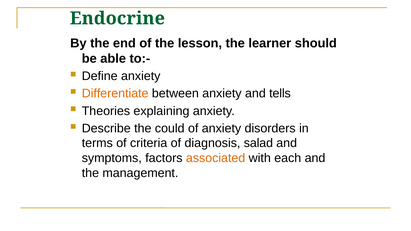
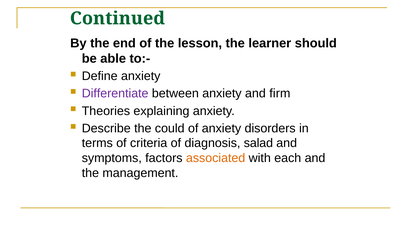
Endocrine: Endocrine -> Continued
Differentiate colour: orange -> purple
tells: tells -> firm
